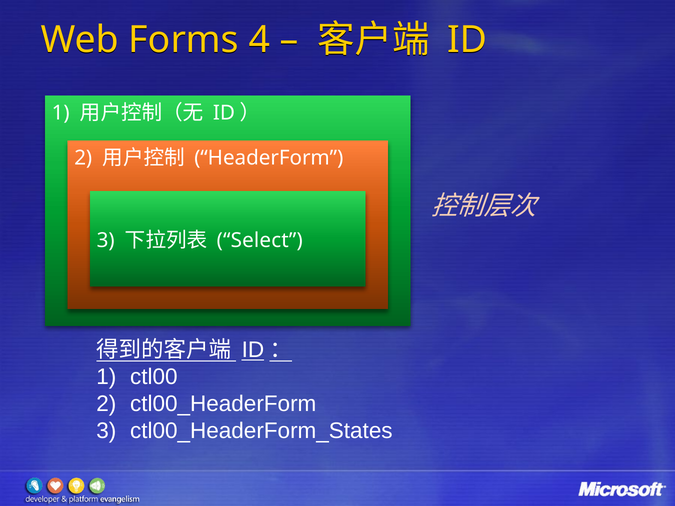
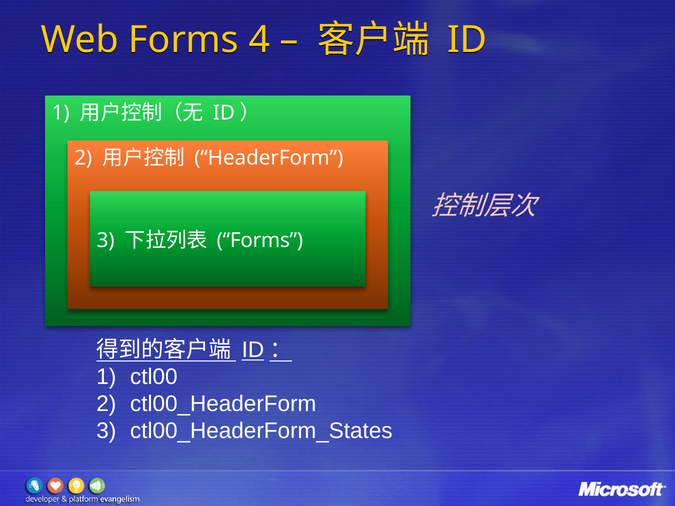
Select at (260, 240): Select -> Forms
